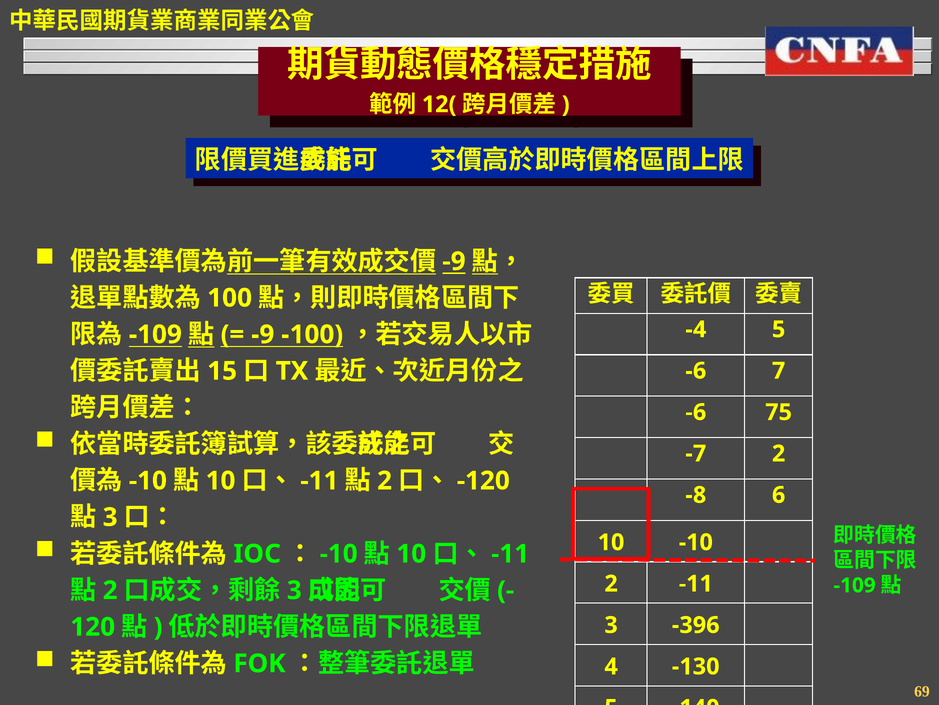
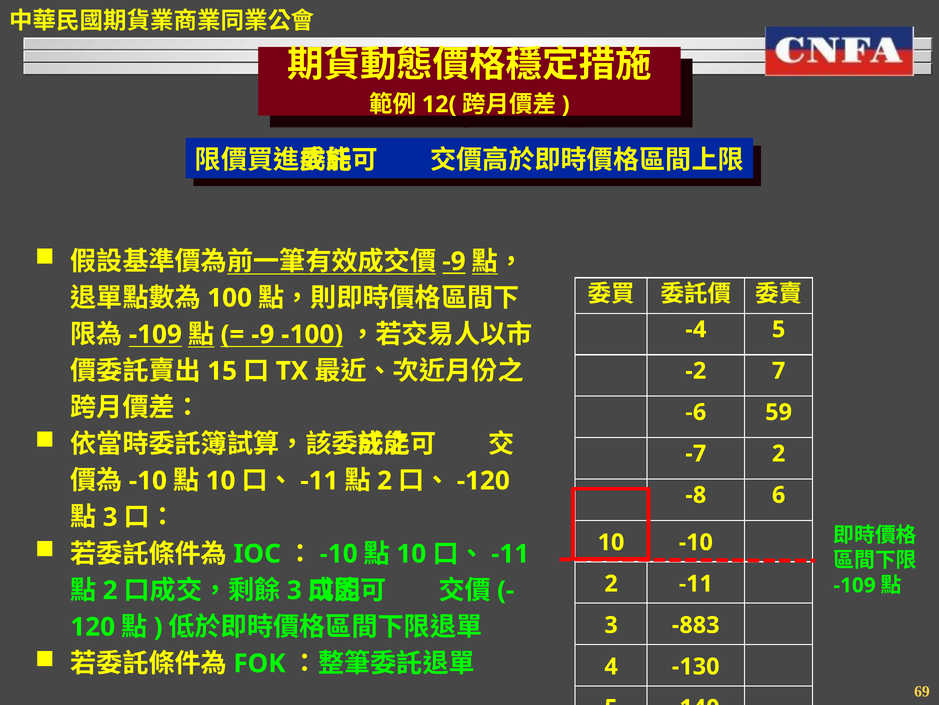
-6 at (696, 370): -6 -> -2
75: 75 -> 59
-396: -396 -> -883
